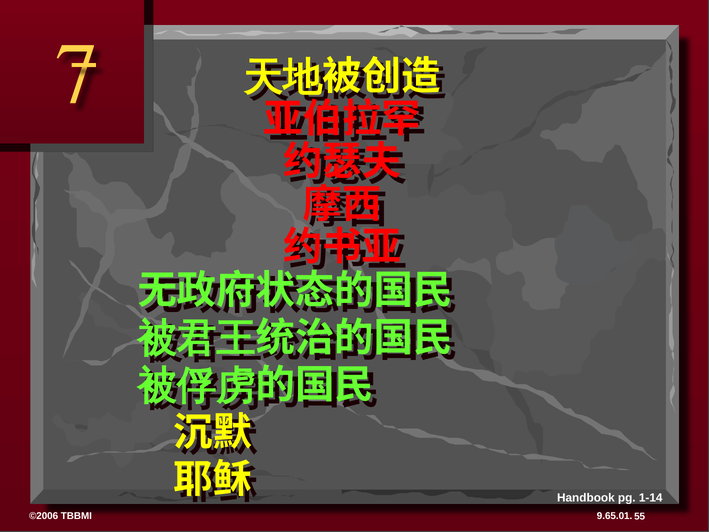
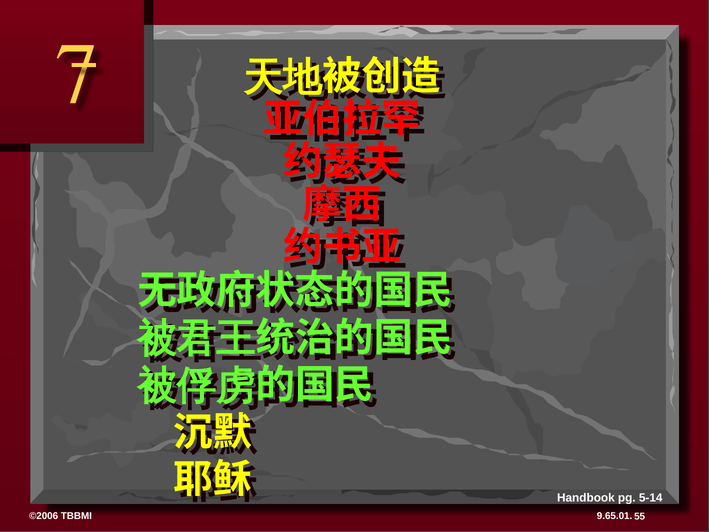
1-14: 1-14 -> 5-14
